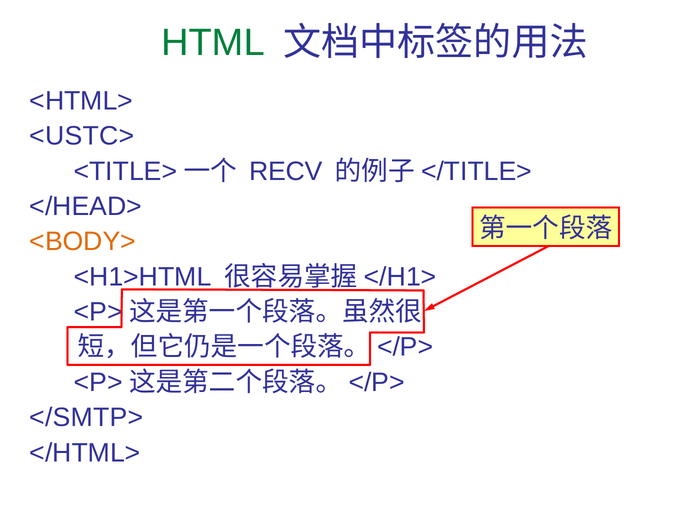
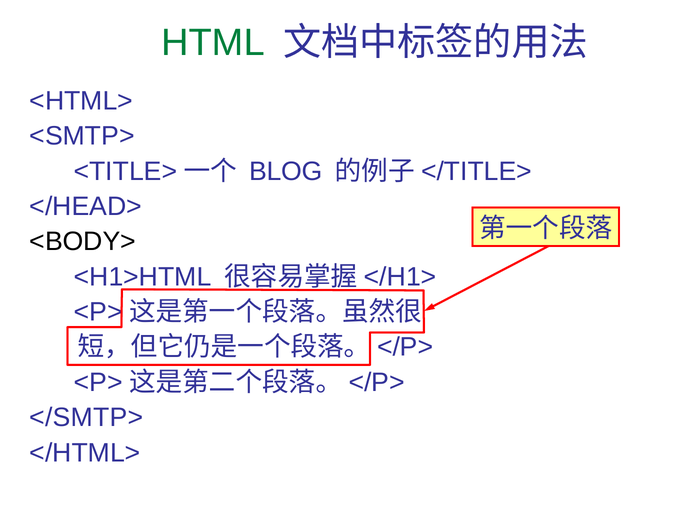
<USTC>: <USTC> -> <SMTP>
RECV: RECV -> BLOG
<BODY> colour: orange -> black
